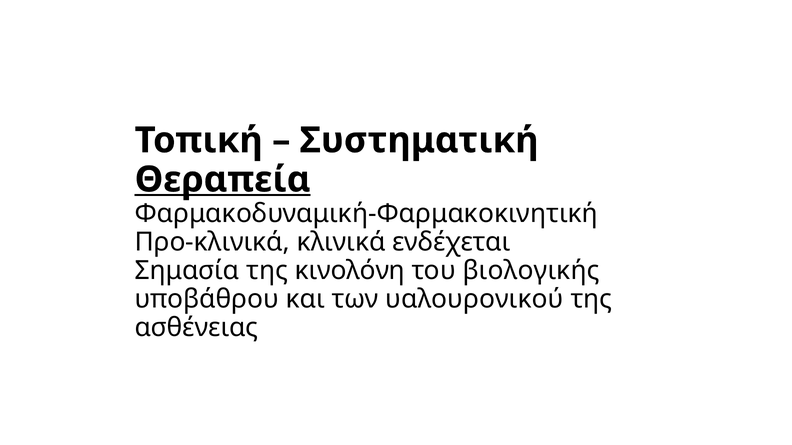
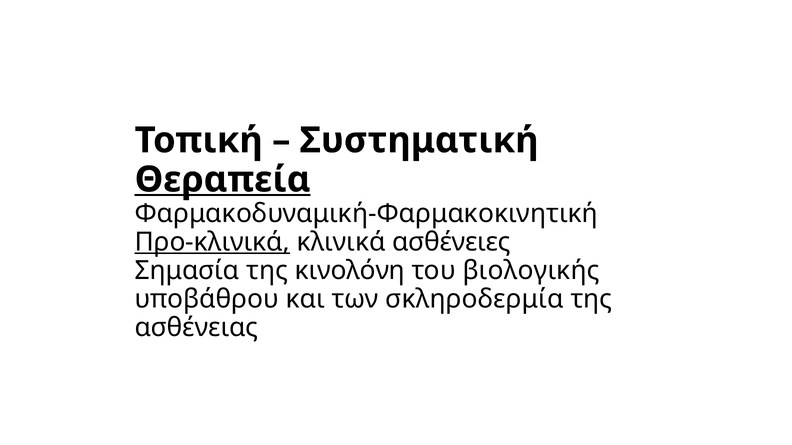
Προ-κλινικά underline: none -> present
ενδέχεται: ενδέχεται -> ασθένειες
υαλουρονικού: υαλουρονικού -> σκληροδερμία
